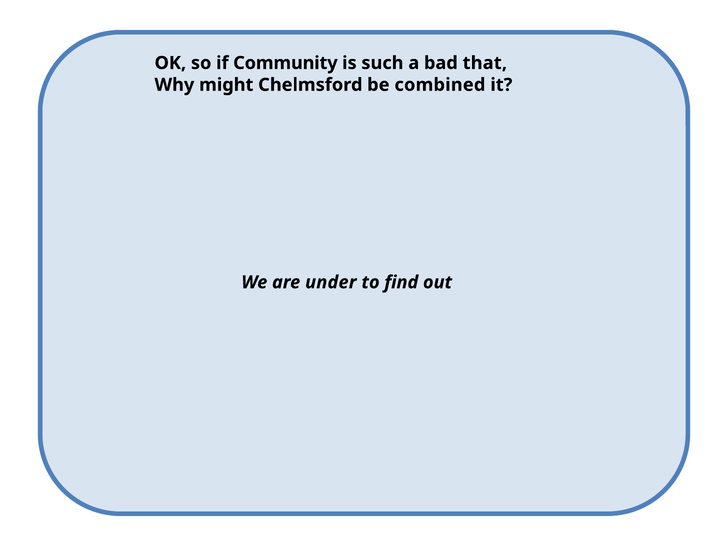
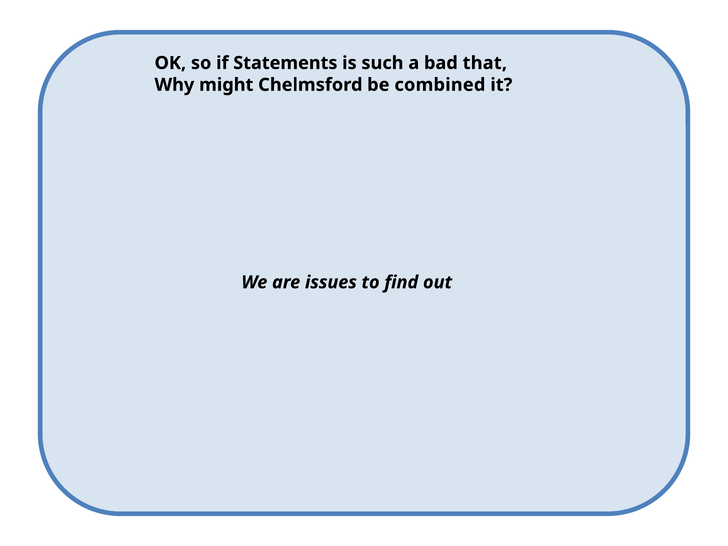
Community: Community -> Statements
under: under -> issues
